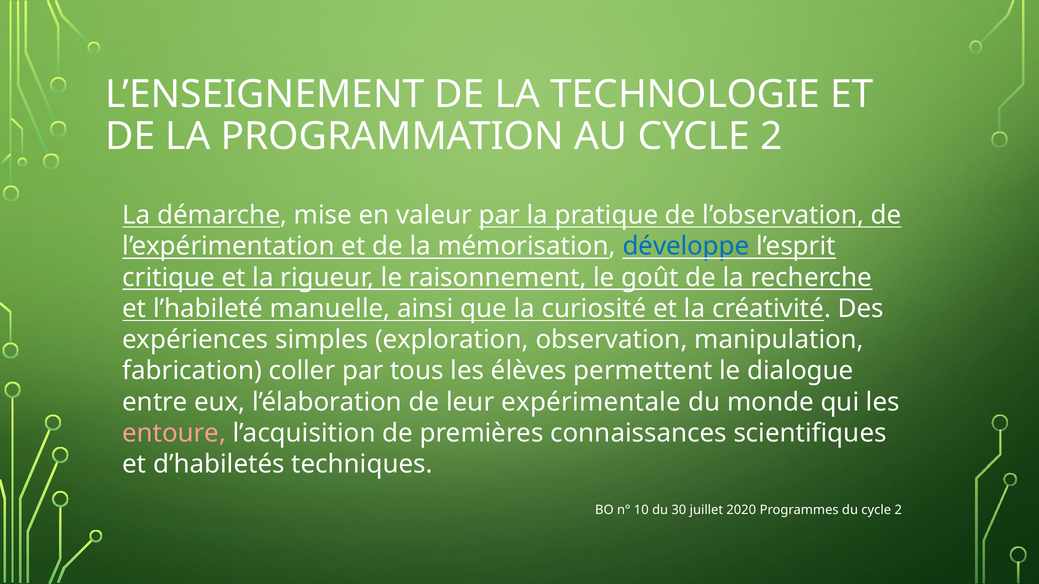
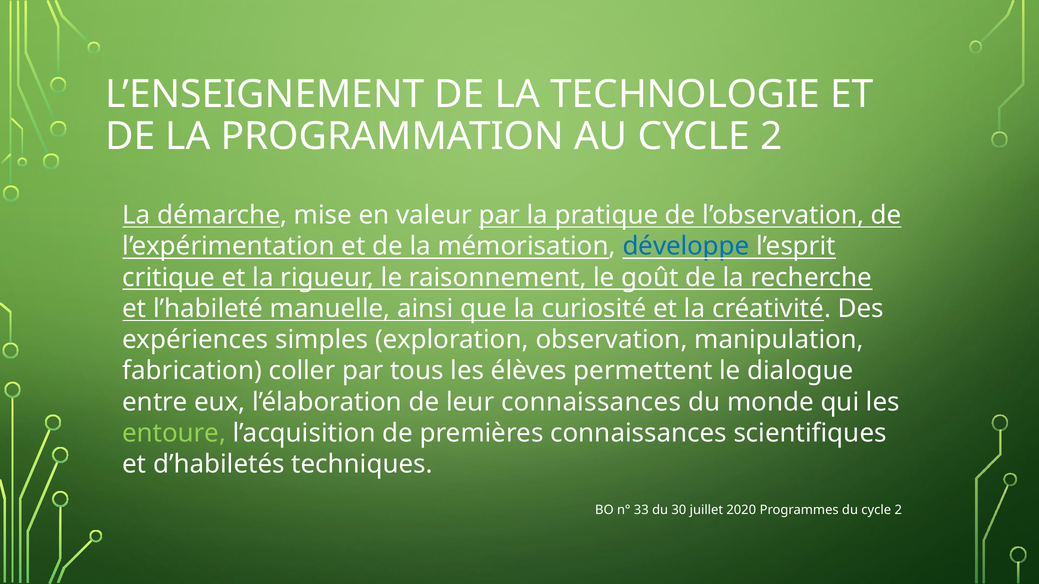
leur expérimentale: expérimentale -> connaissances
entoure colour: pink -> light green
10: 10 -> 33
